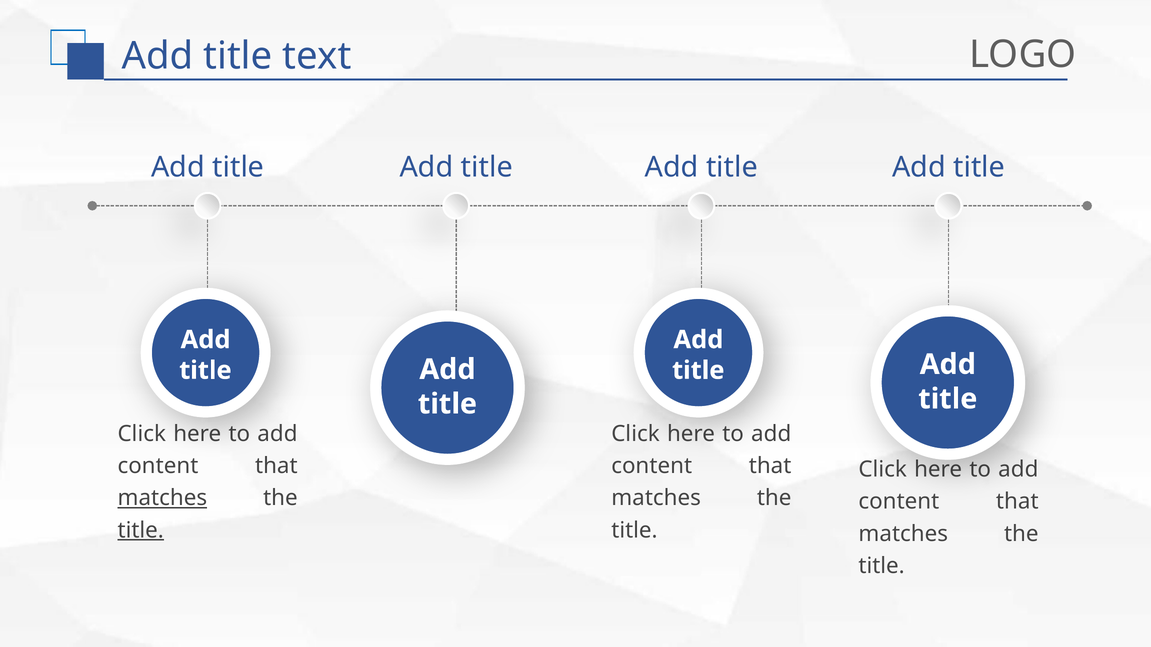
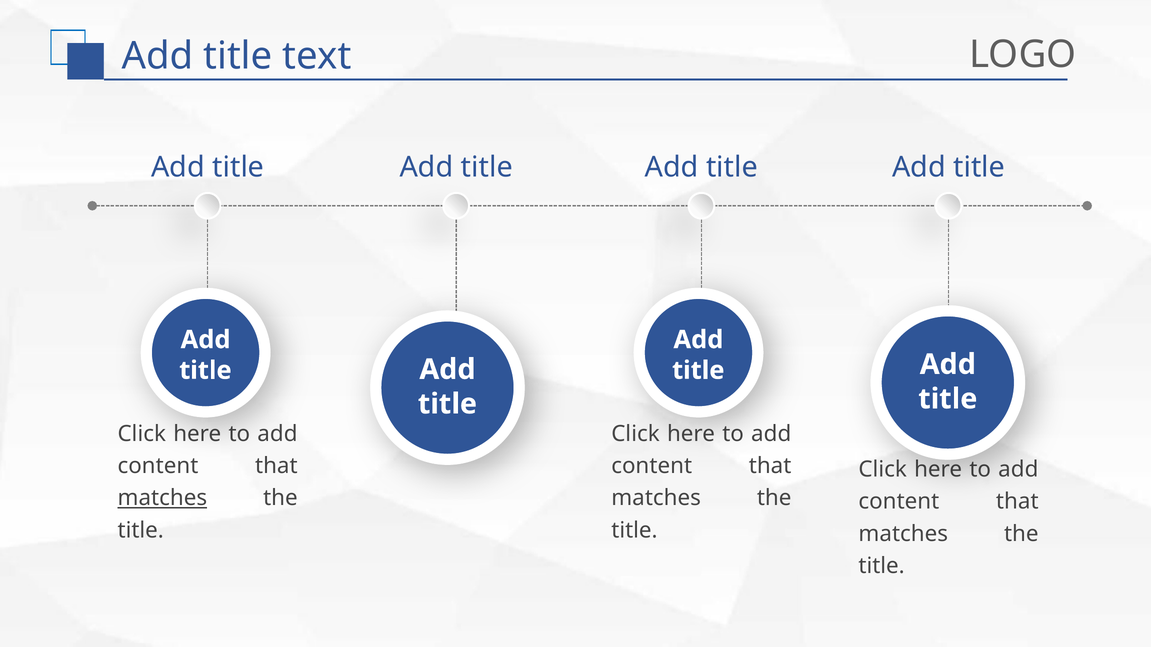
title at (141, 531) underline: present -> none
